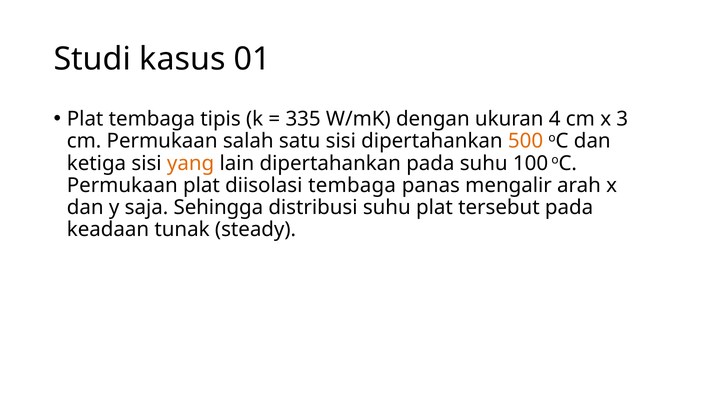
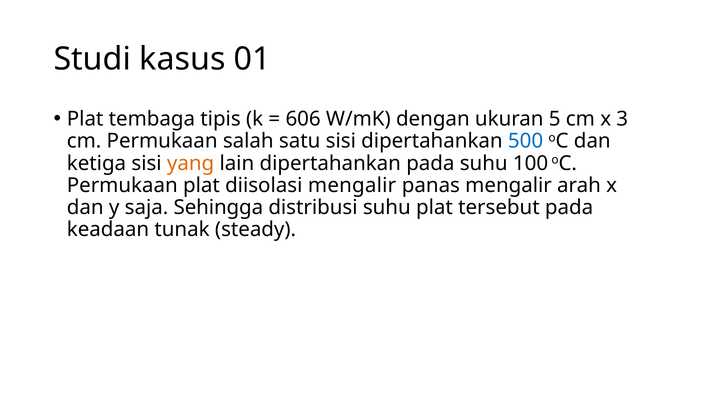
335: 335 -> 606
4: 4 -> 5
500 colour: orange -> blue
diisolasi tembaga: tembaga -> mengalir
